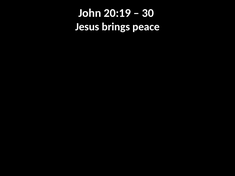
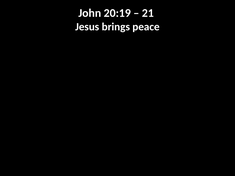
30: 30 -> 21
